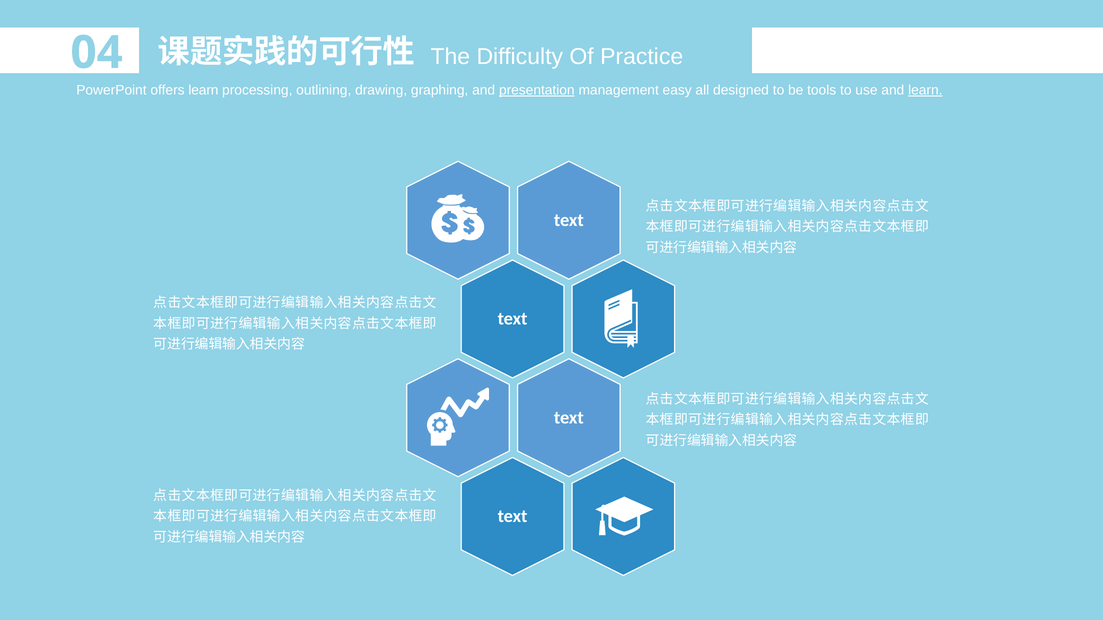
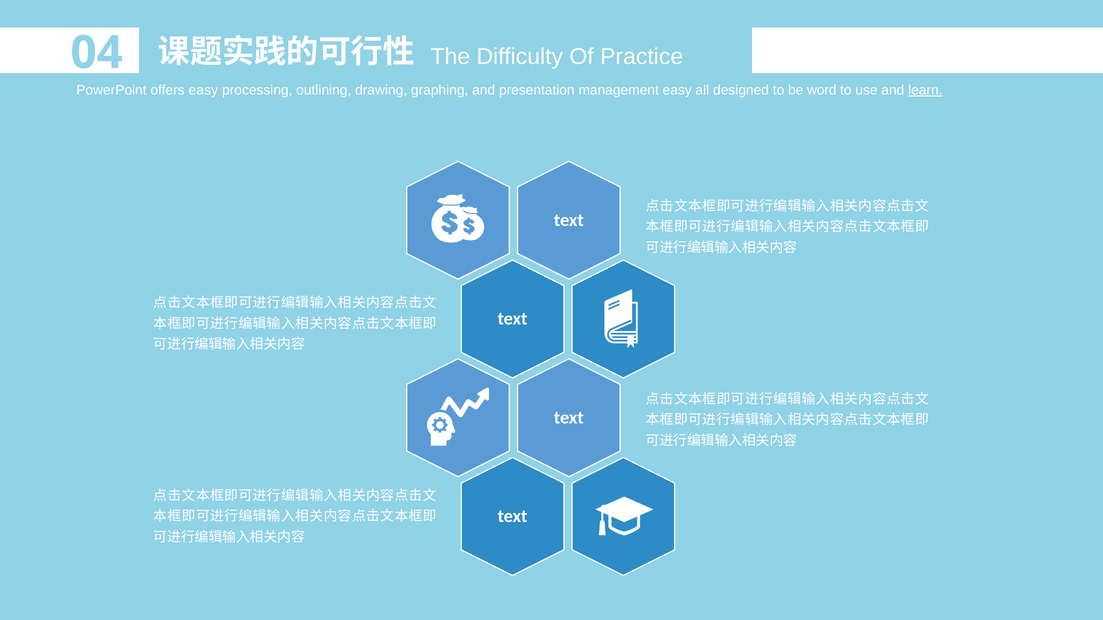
offers learn: learn -> easy
presentation underline: present -> none
tools: tools -> word
